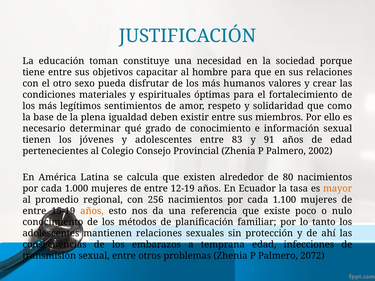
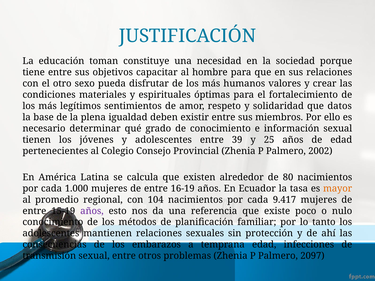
como: como -> datos
83: 83 -> 39
91: 91 -> 25
12-19: 12-19 -> 16-19
256: 256 -> 104
1.100: 1.100 -> 9.417
años at (92, 211) colour: orange -> purple
2072: 2072 -> 2097
